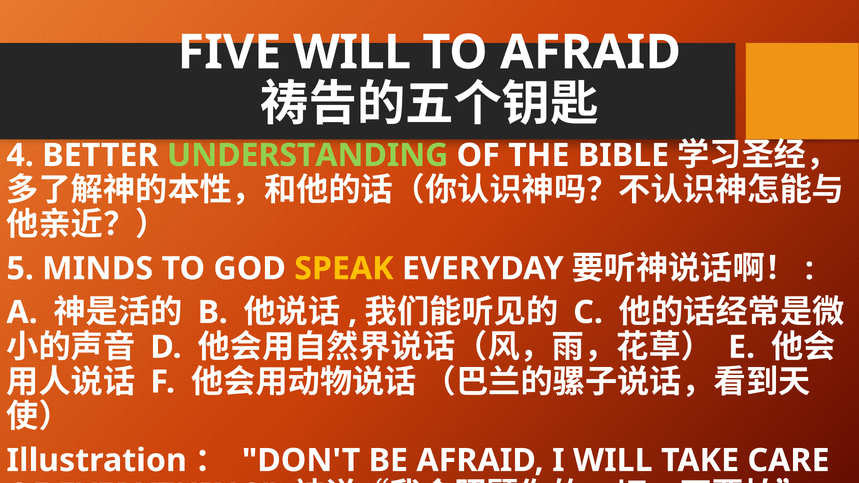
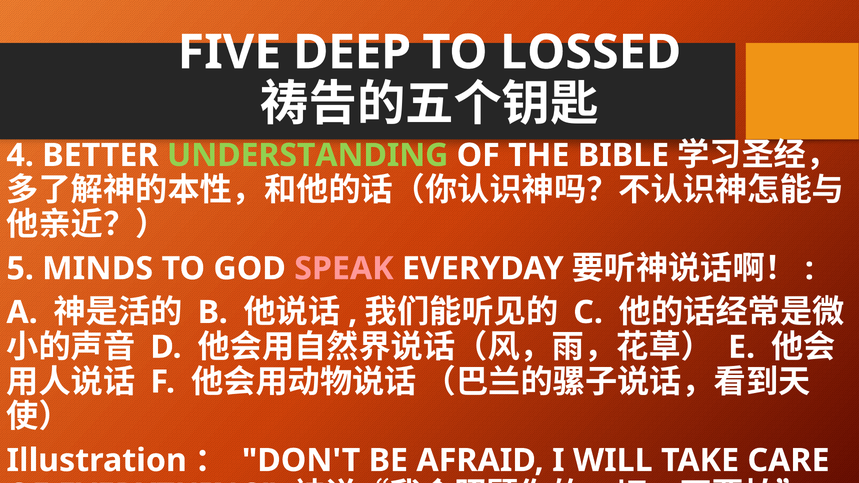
FIVE WILL: WILL -> DEEP
TO AFRAID: AFRAID -> LOSSED
SPEAK colour: yellow -> pink
